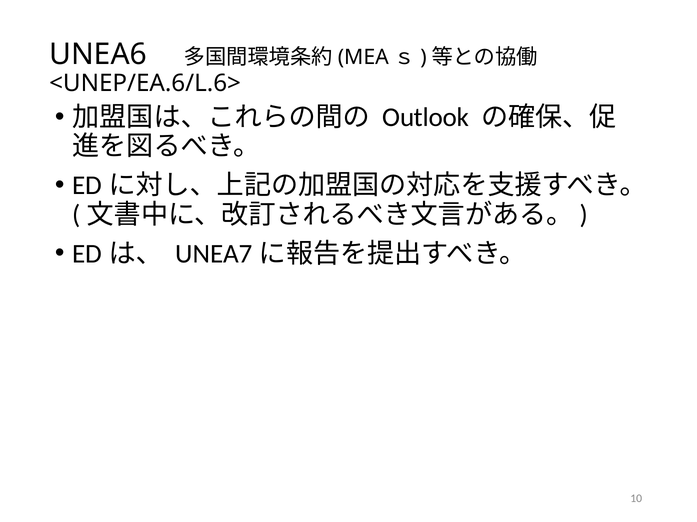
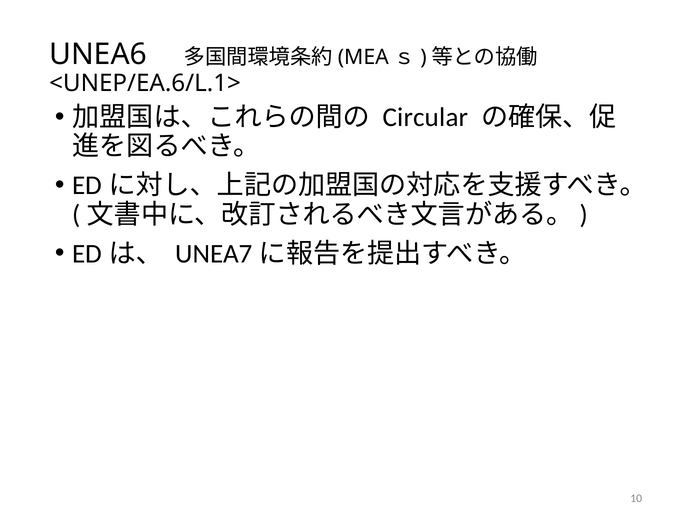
<UNEP/EA.6/L.6>: <UNEP/EA.6/L.6> -> <UNEP/EA.6/L.1>
Outlook: Outlook -> Circular
